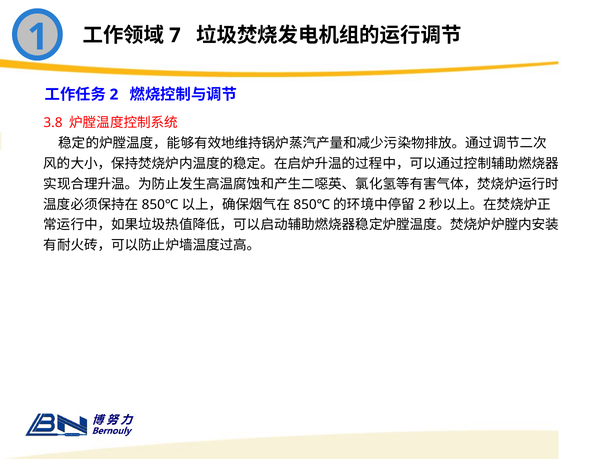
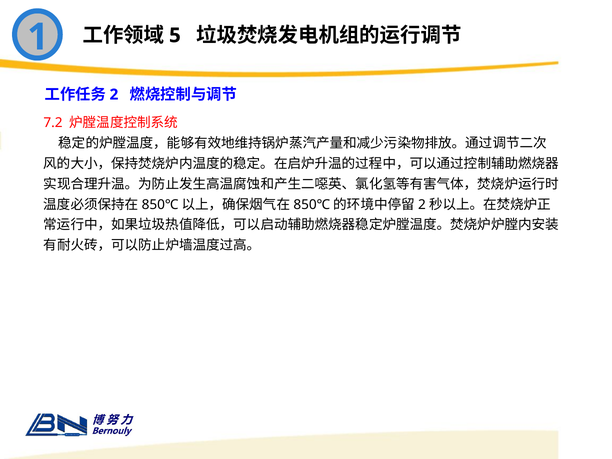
7: 7 -> 5
3.8: 3.8 -> 7.2
